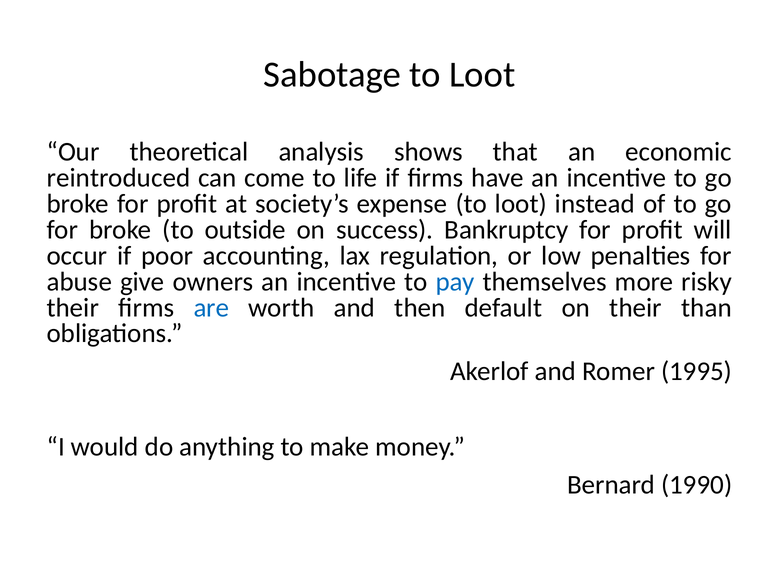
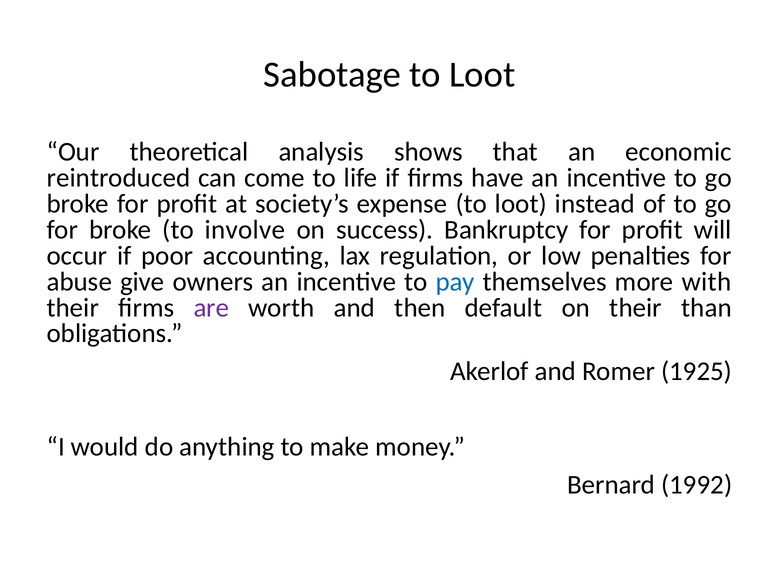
outside: outside -> involve
risky: risky -> with
are colour: blue -> purple
1995: 1995 -> 1925
1990: 1990 -> 1992
